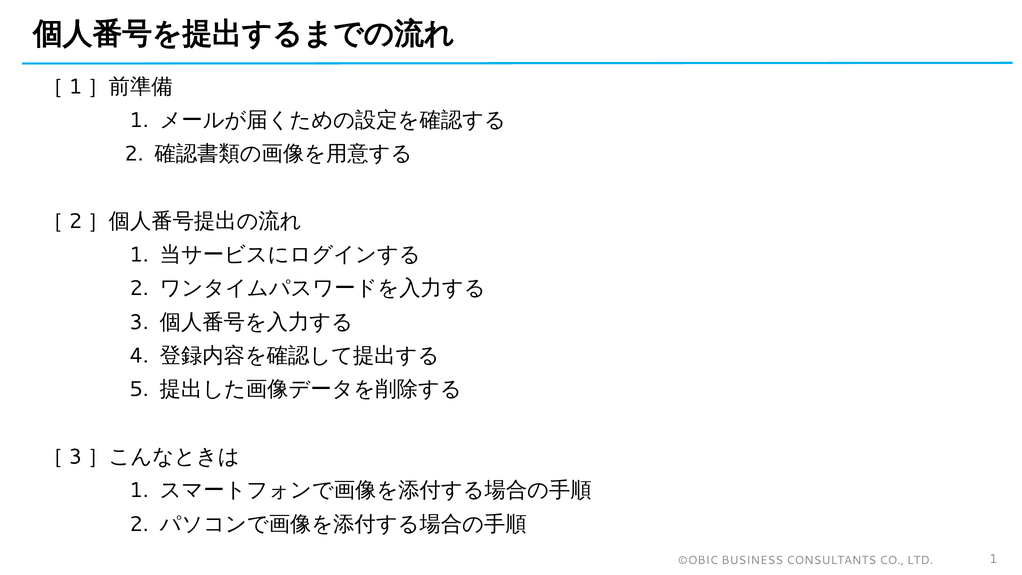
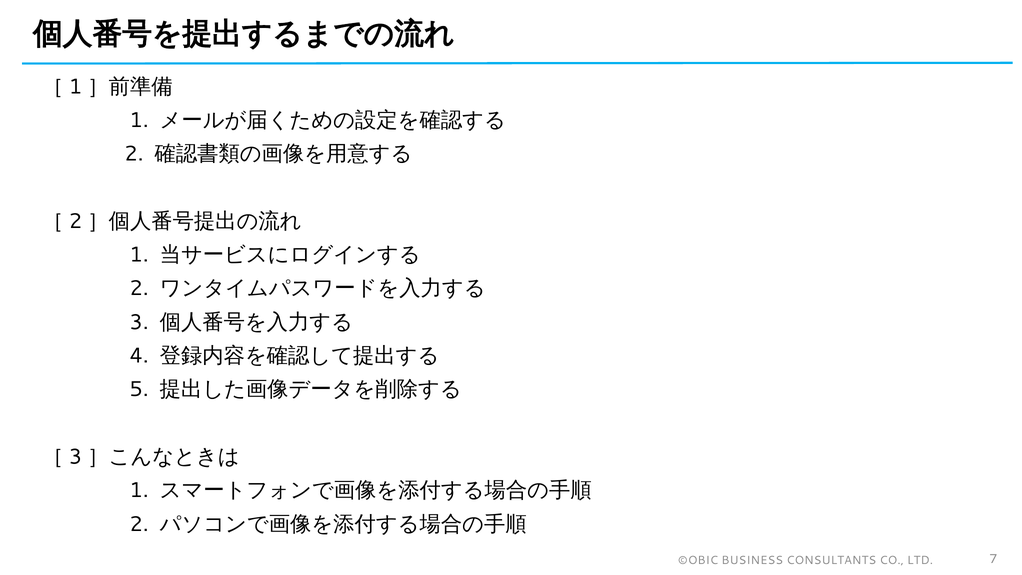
LTD 1: 1 -> 7
